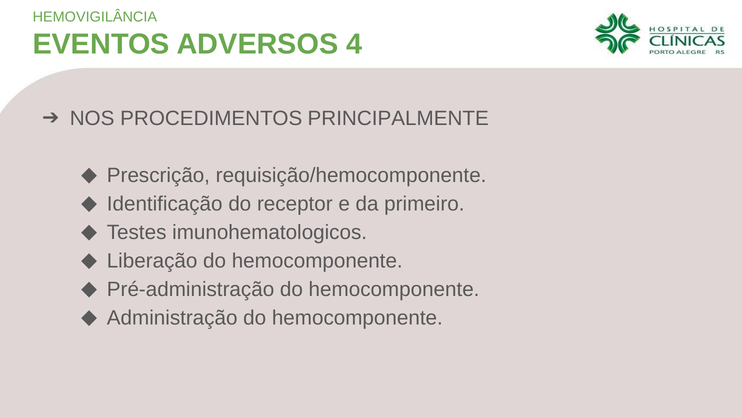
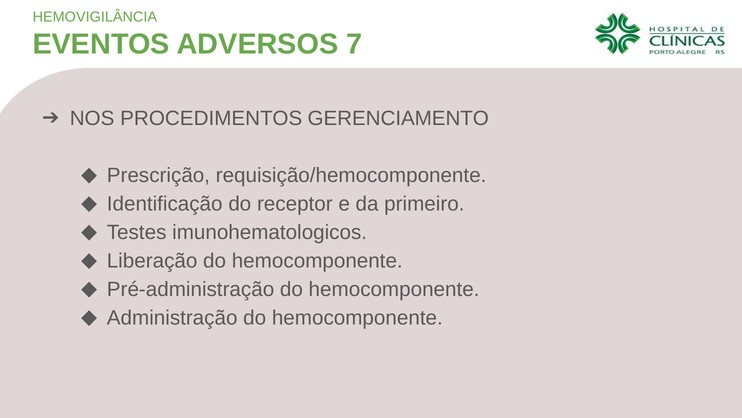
4: 4 -> 7
PRINCIPALMENTE: PRINCIPALMENTE -> GERENCIAMENTO
